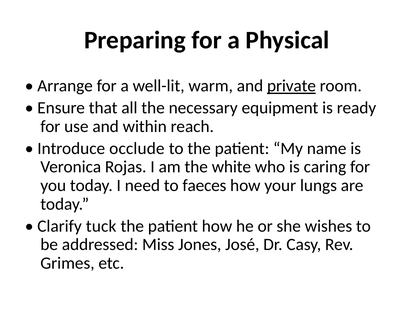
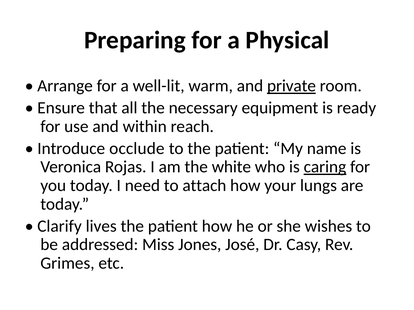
caring underline: none -> present
faeces: faeces -> attach
tuck: tuck -> lives
